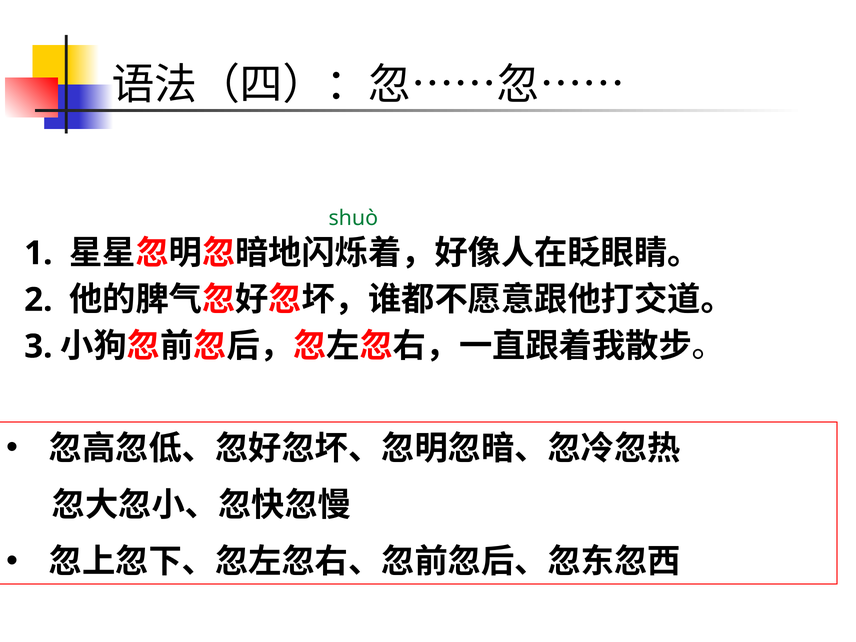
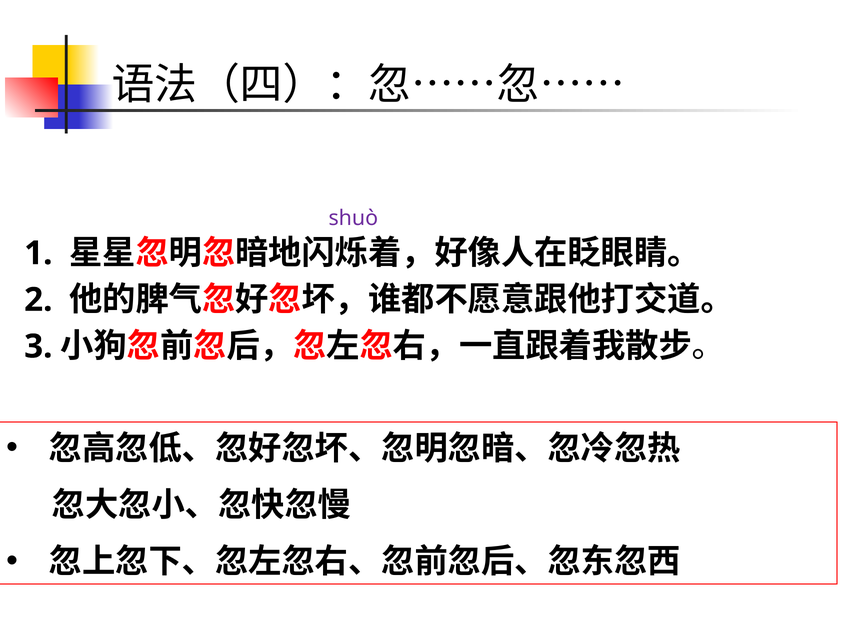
shuò colour: green -> purple
